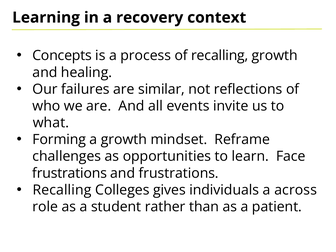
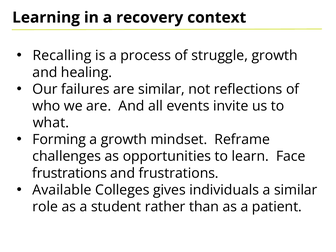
Concepts: Concepts -> Recalling
of recalling: recalling -> struggle
Recalling at (62, 190): Recalling -> Available
a across: across -> similar
